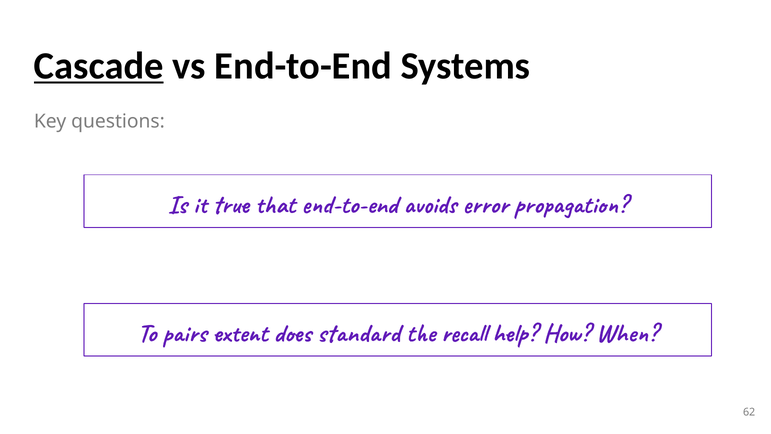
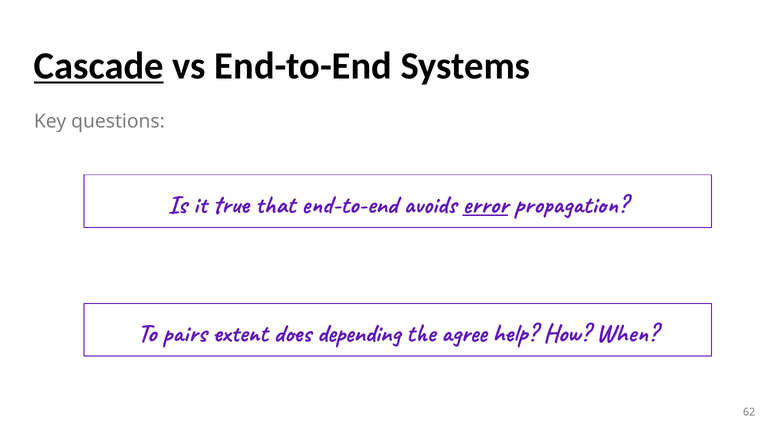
error underline: none -> present
standard: standard -> depending
recall: recall -> agree
